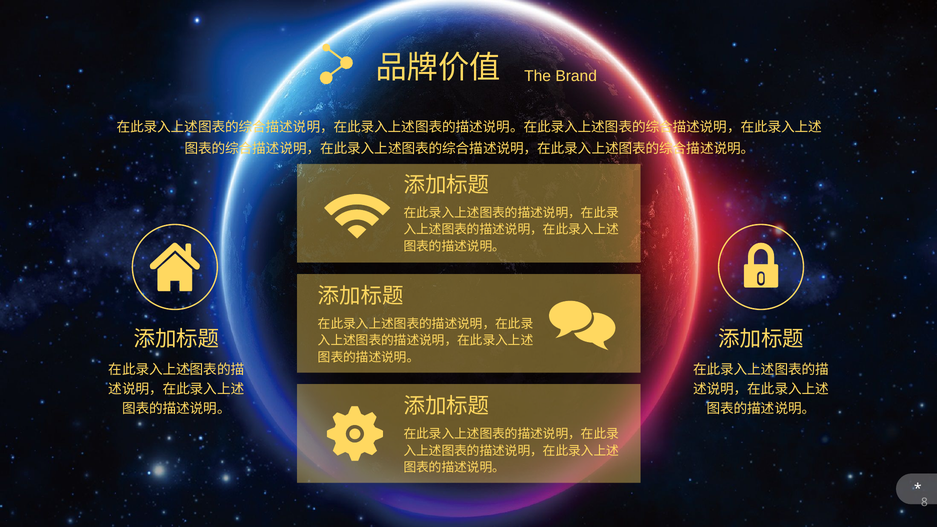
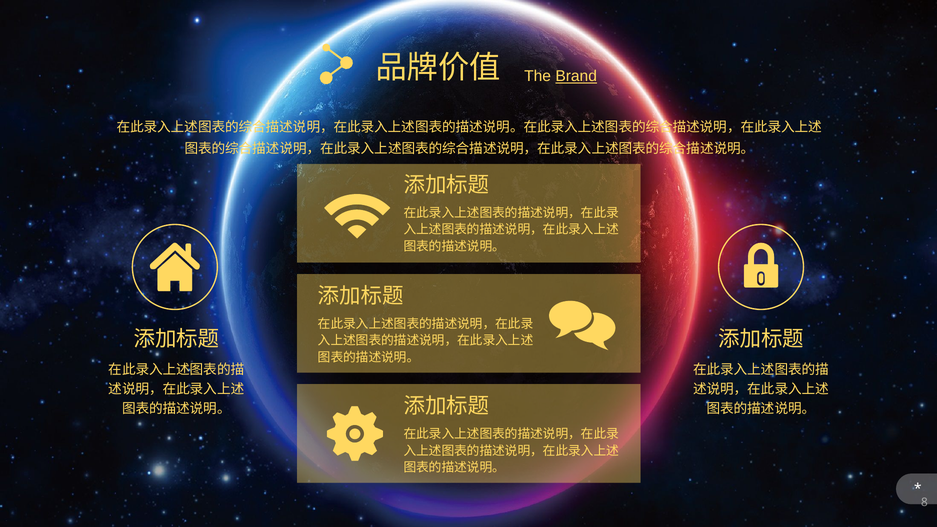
Brand underline: none -> present
